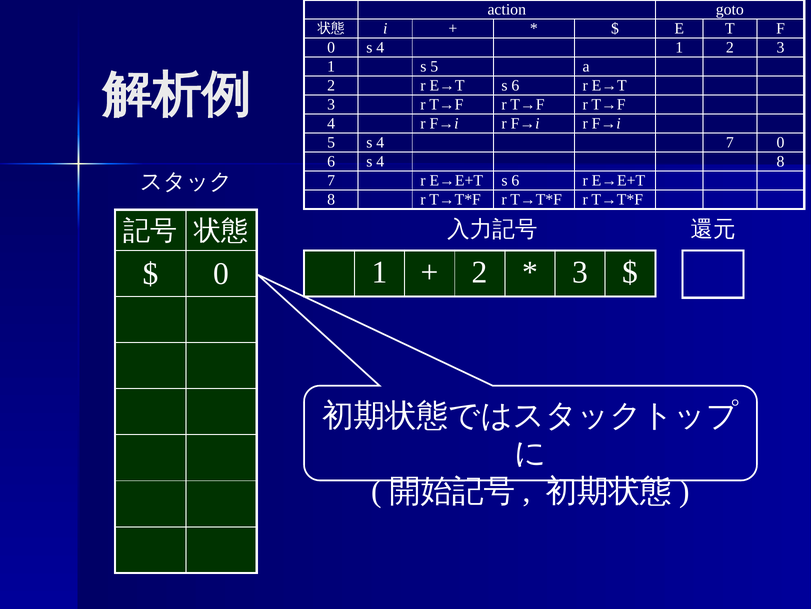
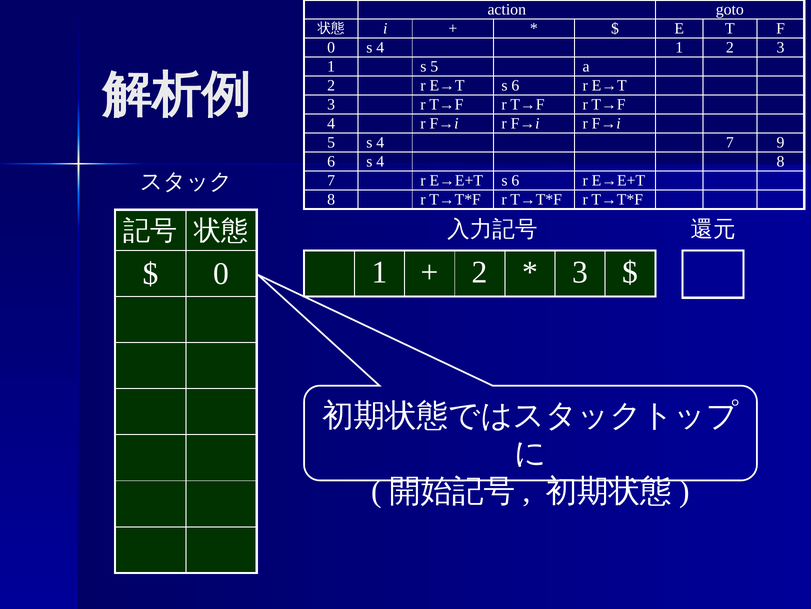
7 0: 0 -> 9
